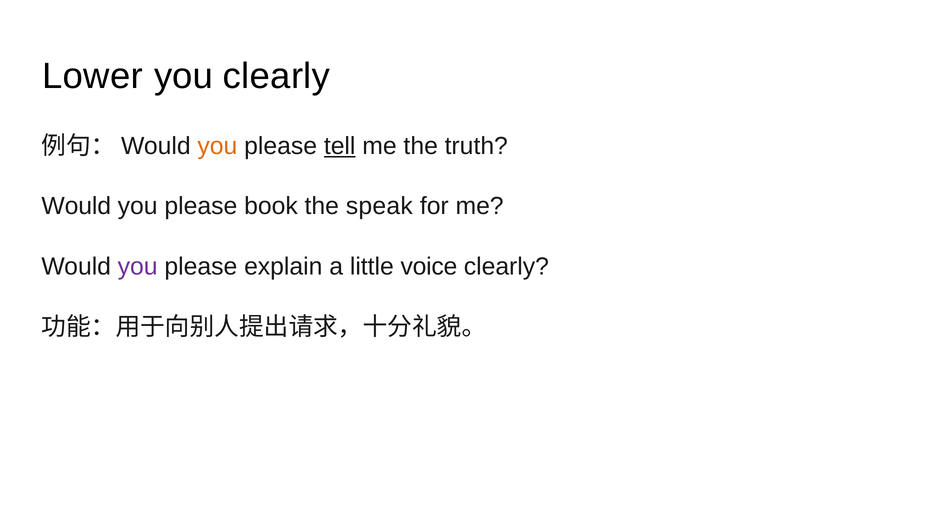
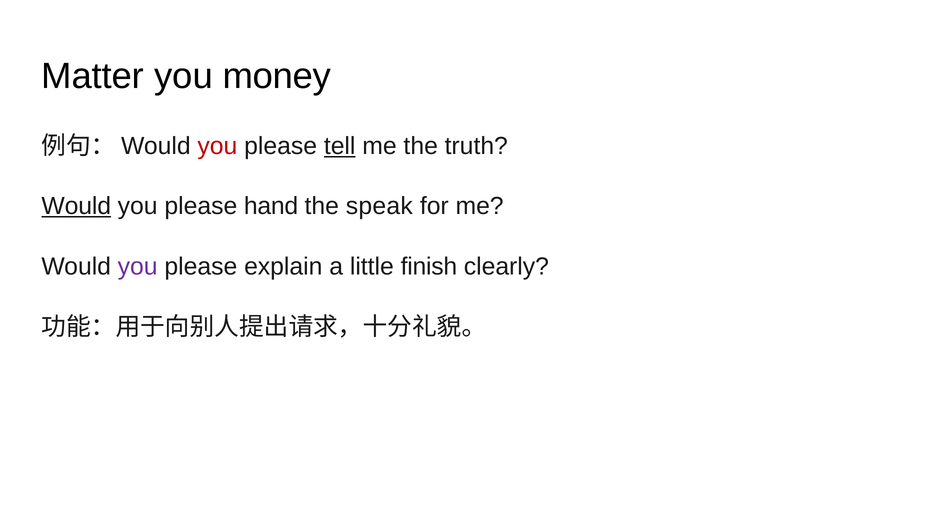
Lower: Lower -> Matter
you clearly: clearly -> money
you at (217, 146) colour: orange -> red
Would at (76, 206) underline: none -> present
book: book -> hand
voice: voice -> finish
